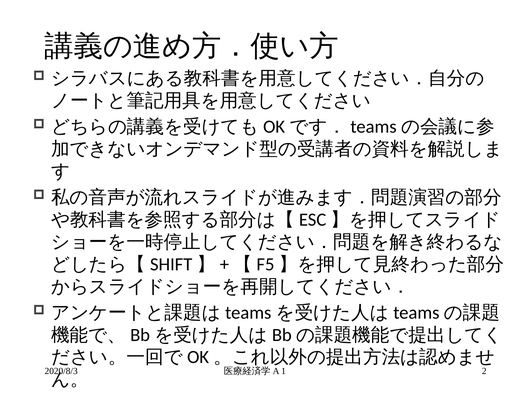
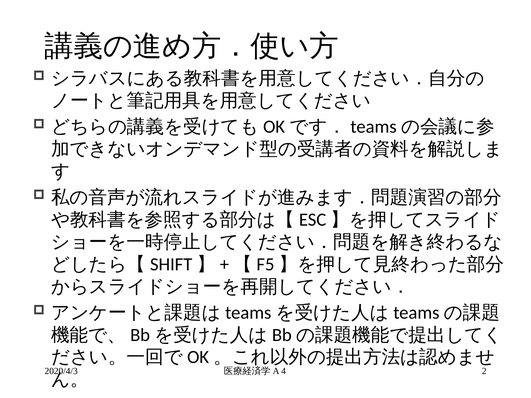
2020/8/3: 2020/8/3 -> 2020/4/3
1: 1 -> 4
